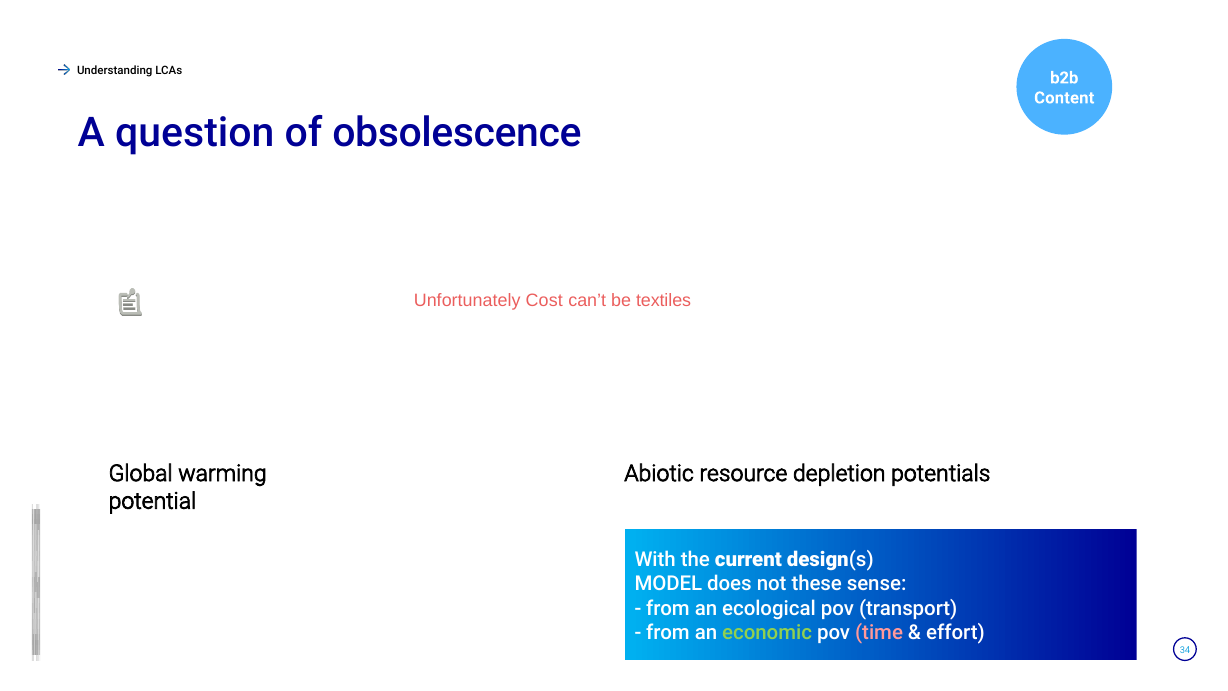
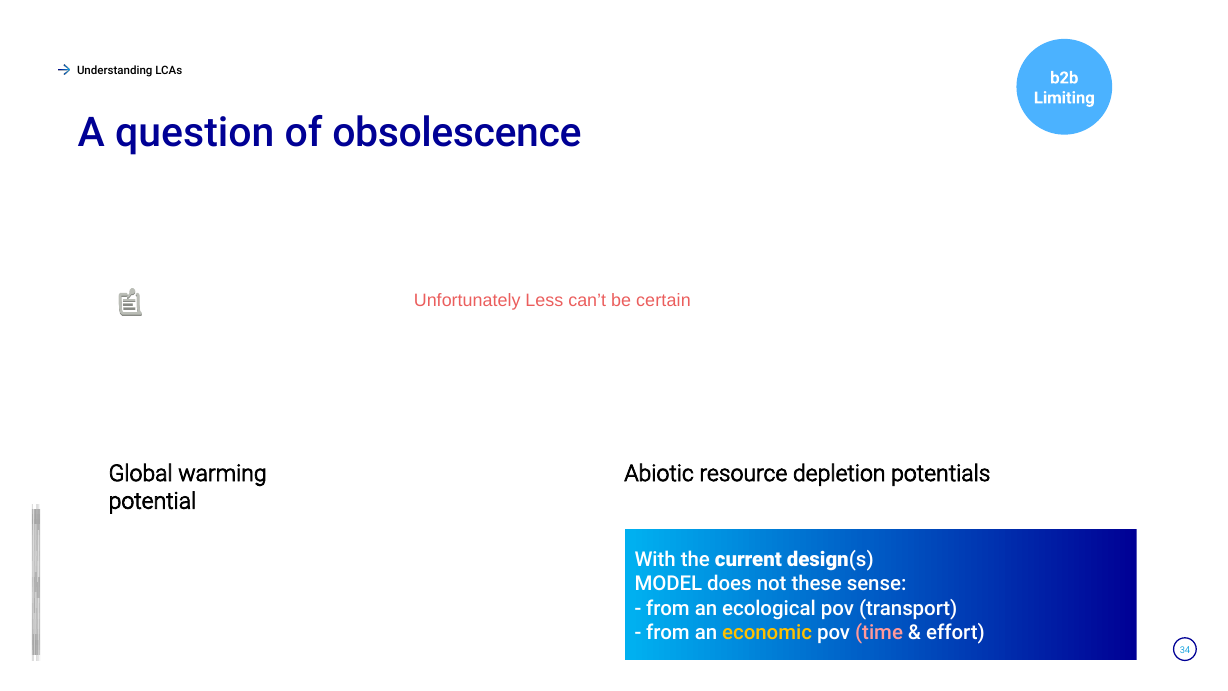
Content: Content -> Limiting
Cost: Cost -> Less
textiles: textiles -> certain
economic colour: light green -> yellow
